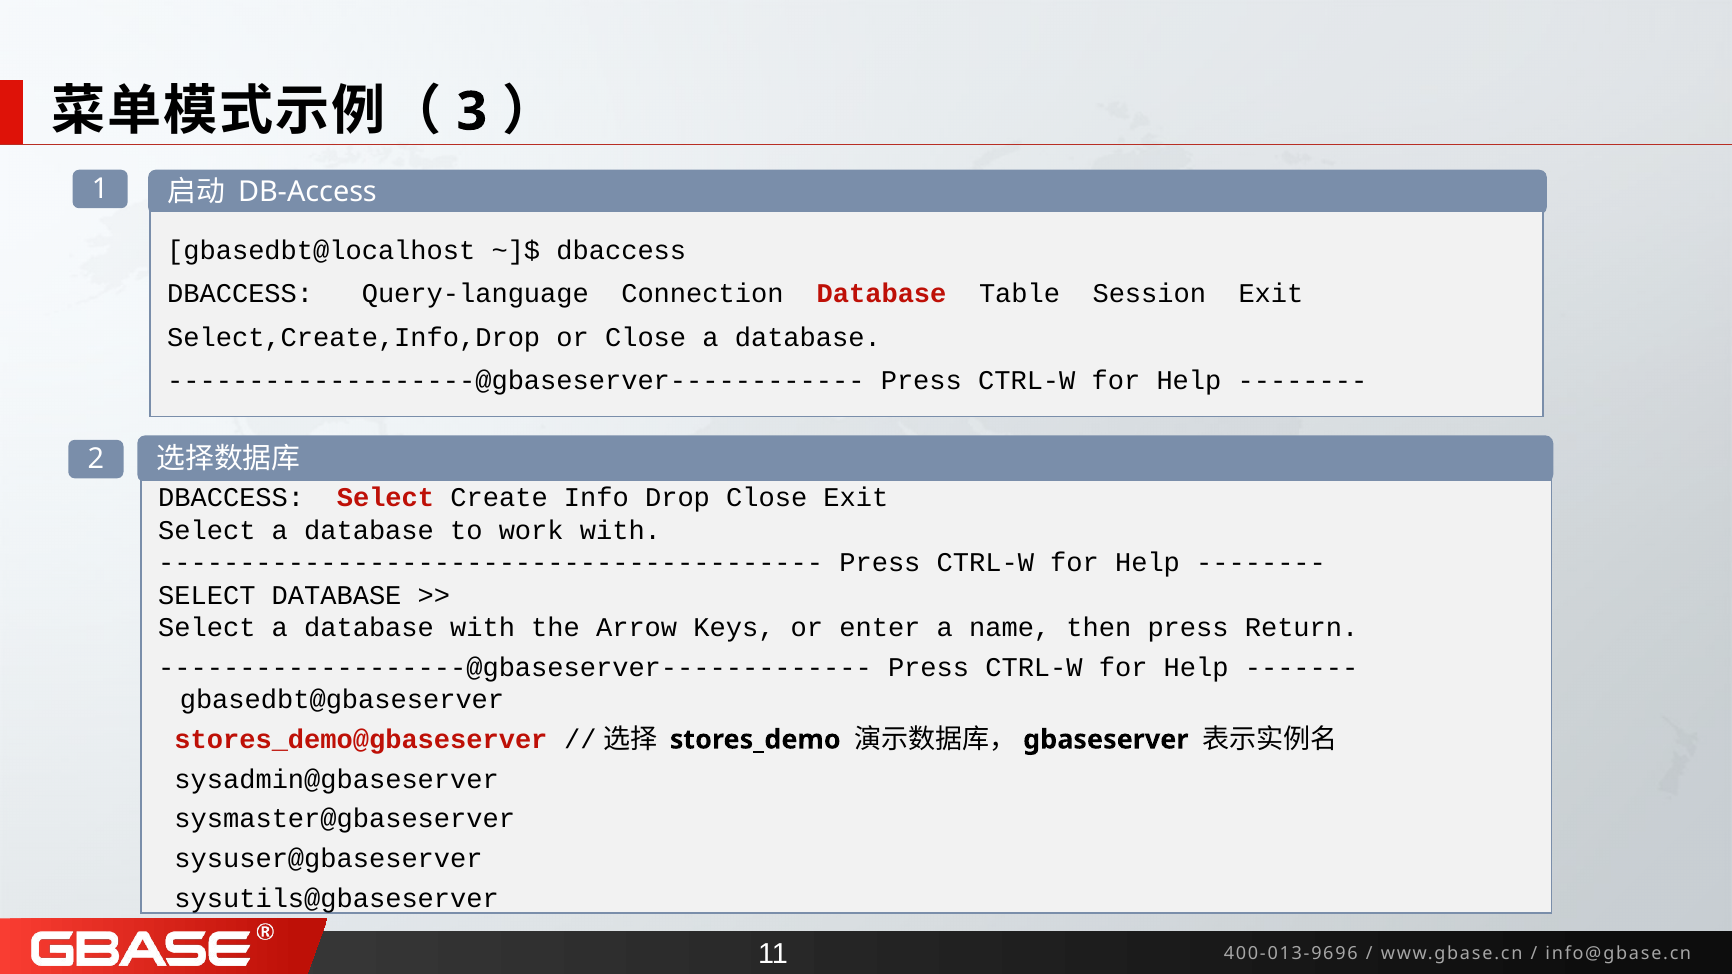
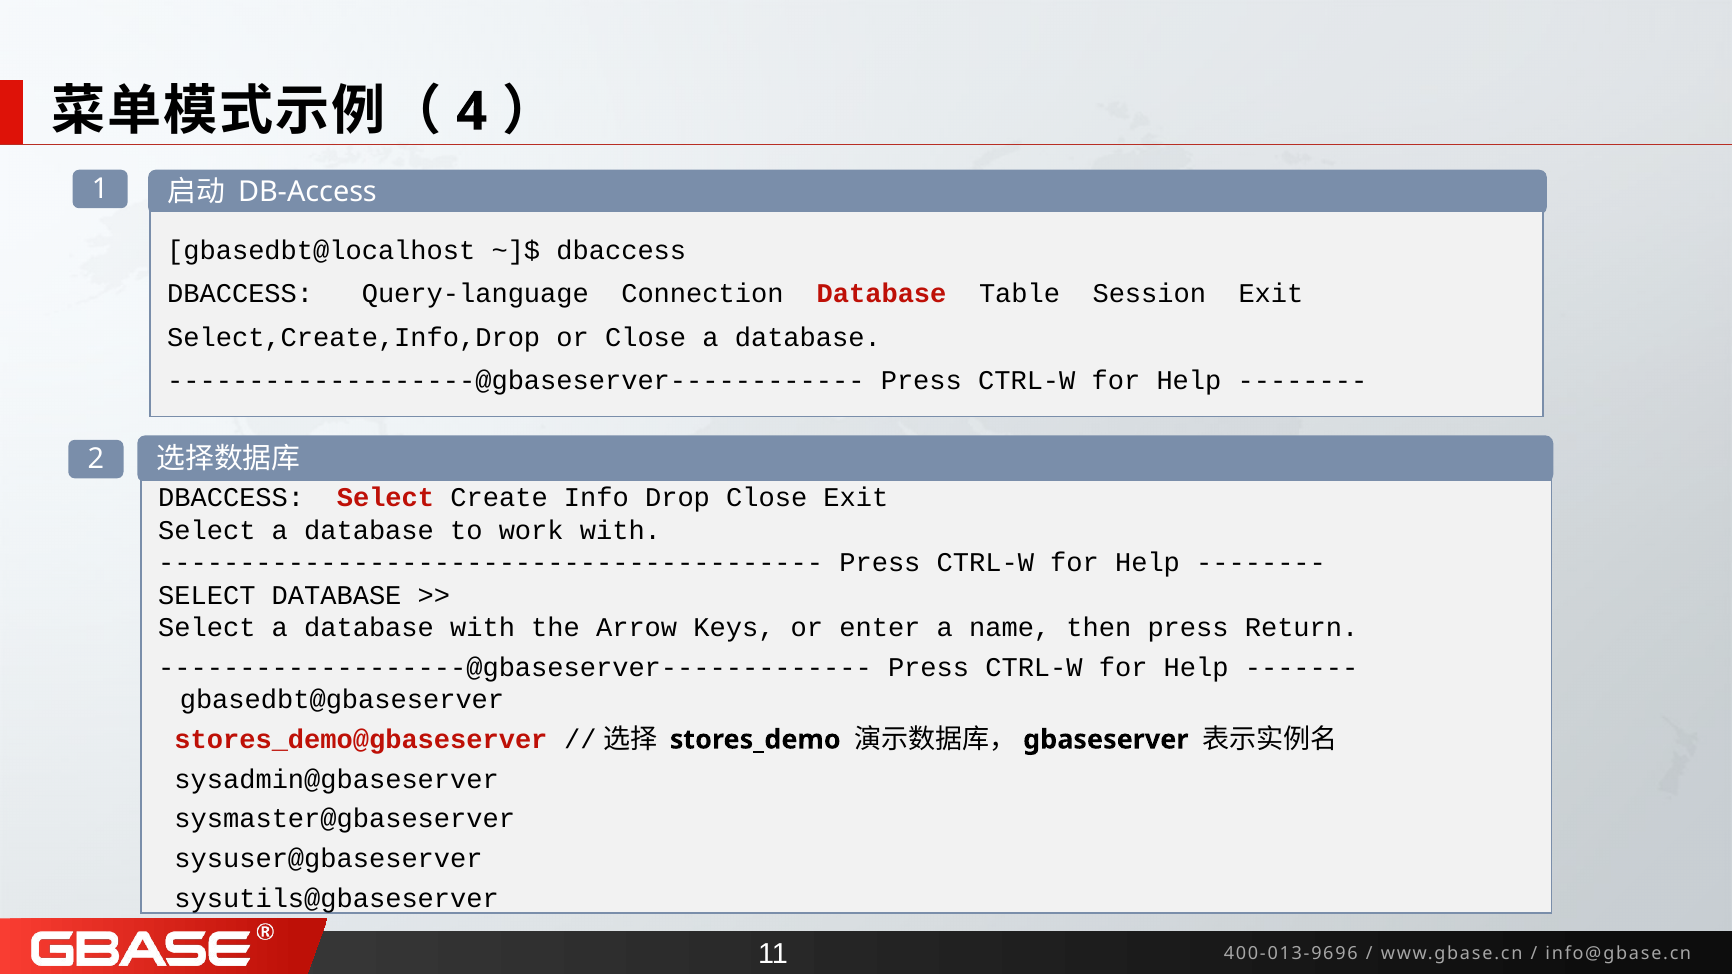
3: 3 -> 4
